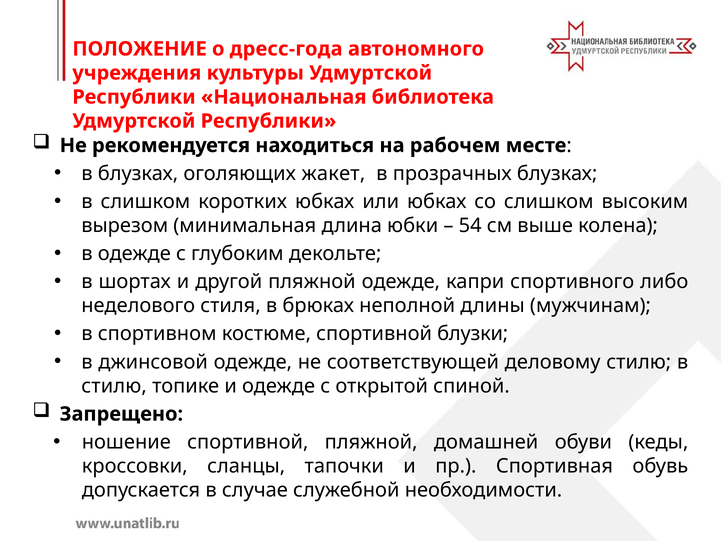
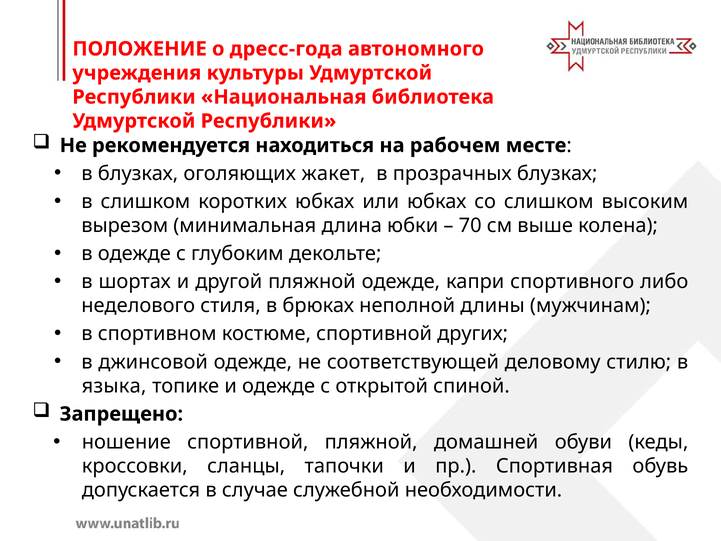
54: 54 -> 70
блузки: блузки -> других
стилю at (114, 386): стилю -> языка
